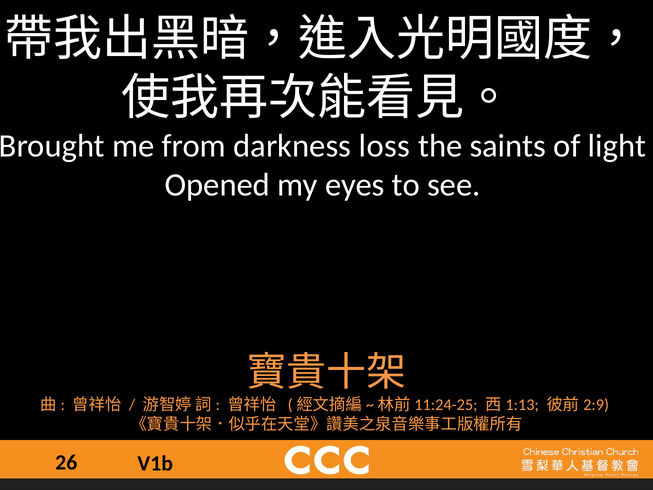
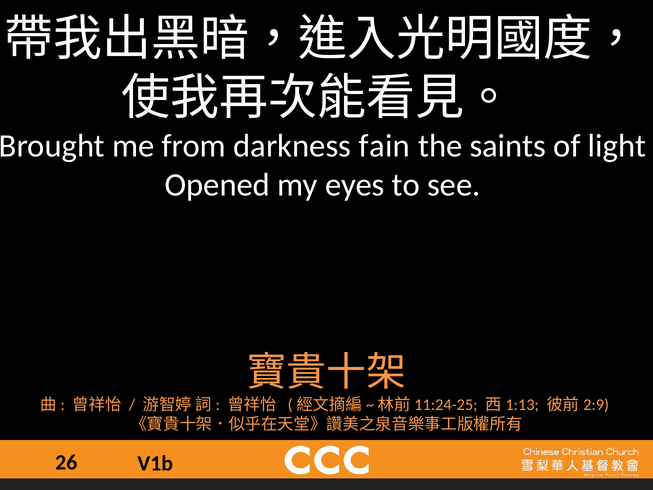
loss: loss -> fain
